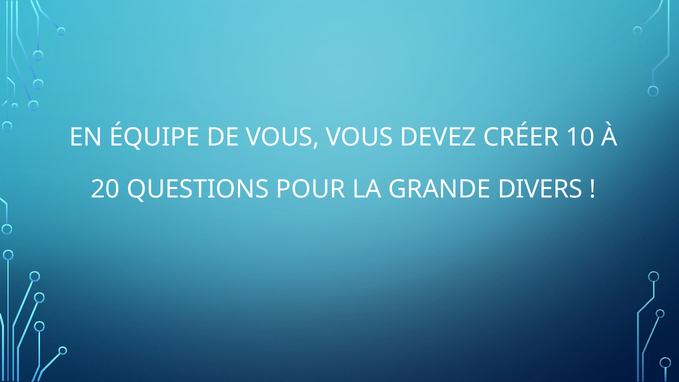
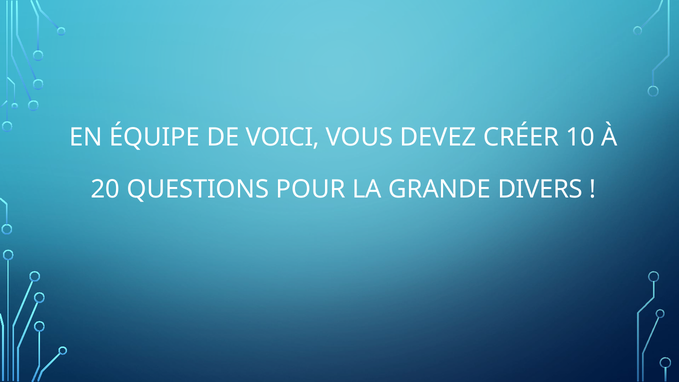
DE VOUS: VOUS -> VOICI
